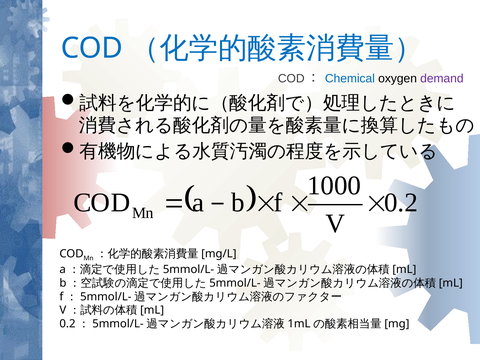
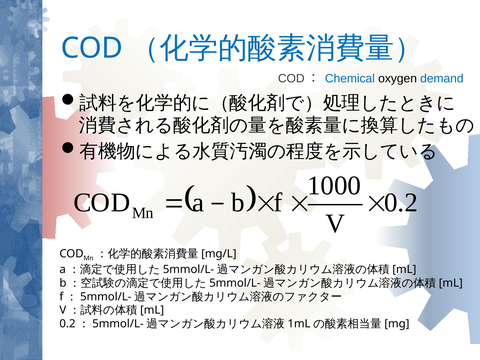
demand colour: purple -> blue
